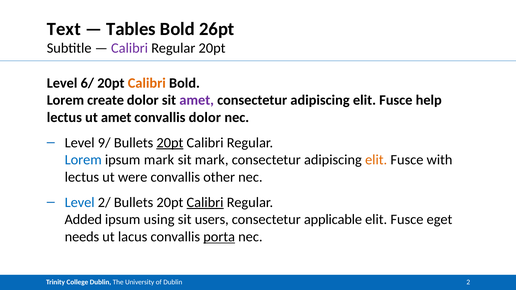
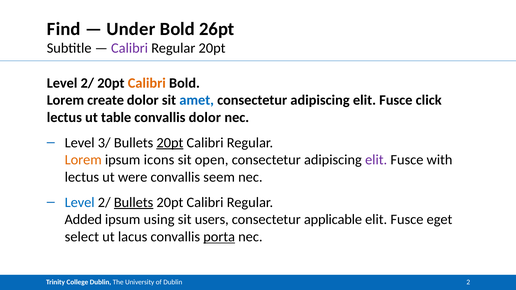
Text: Text -> Find
Tables: Tables -> Under
6/ at (87, 83): 6/ -> 2/
amet at (197, 100) colour: purple -> blue
help: help -> click
ut amet: amet -> table
9/: 9/ -> 3/
Lorem at (83, 160) colour: blue -> orange
ipsum mark: mark -> icons
sit mark: mark -> open
elit at (376, 160) colour: orange -> purple
other: other -> seem
Bullets at (134, 203) underline: none -> present
Calibri at (205, 203) underline: present -> none
needs: needs -> select
